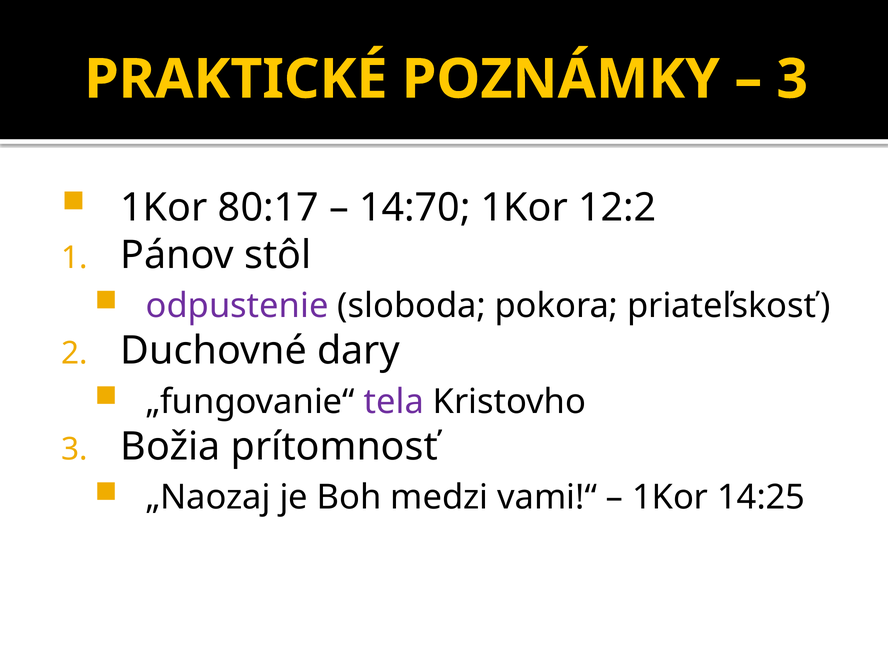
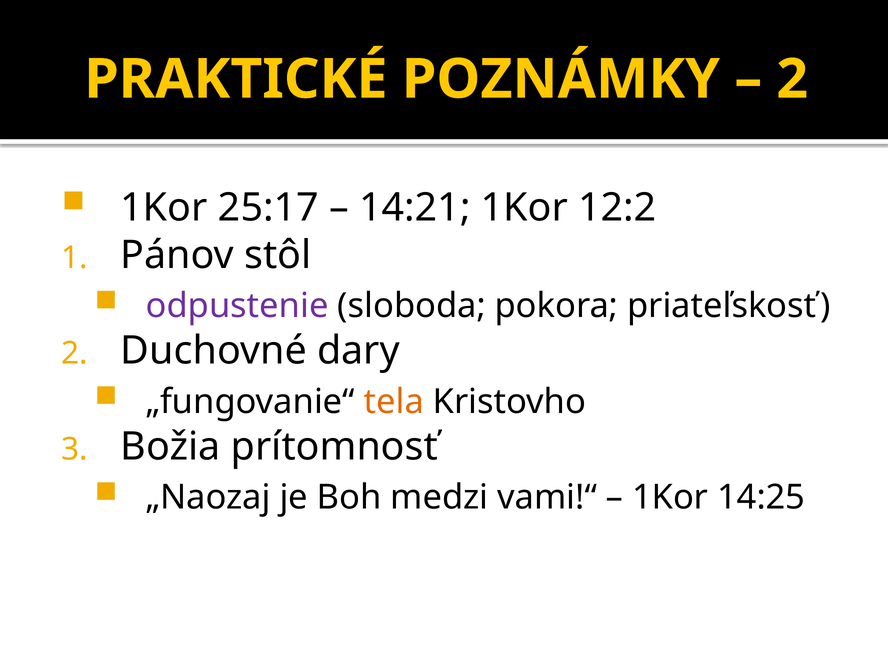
3 at (792, 79): 3 -> 2
80:17: 80:17 -> 25:17
14:70: 14:70 -> 14:21
tela colour: purple -> orange
